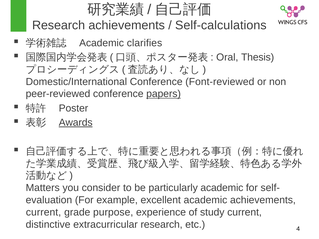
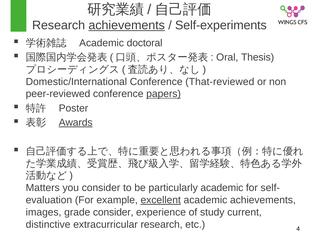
achievements at (127, 25) underline: none -> present
Self-calculations: Self-calculations -> Self-experiments
clarifies: clarifies -> doctoral
Font-reviewed: Font-reviewed -> That-reviewed
excellent underline: none -> present
current at (43, 212): current -> images
grade purpose: purpose -> consider
